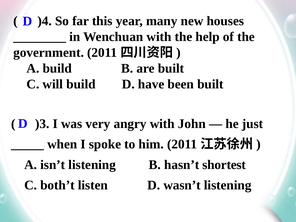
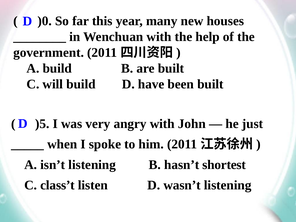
)4: )4 -> )0
)3: )3 -> )5
both’t: both’t -> class’t
